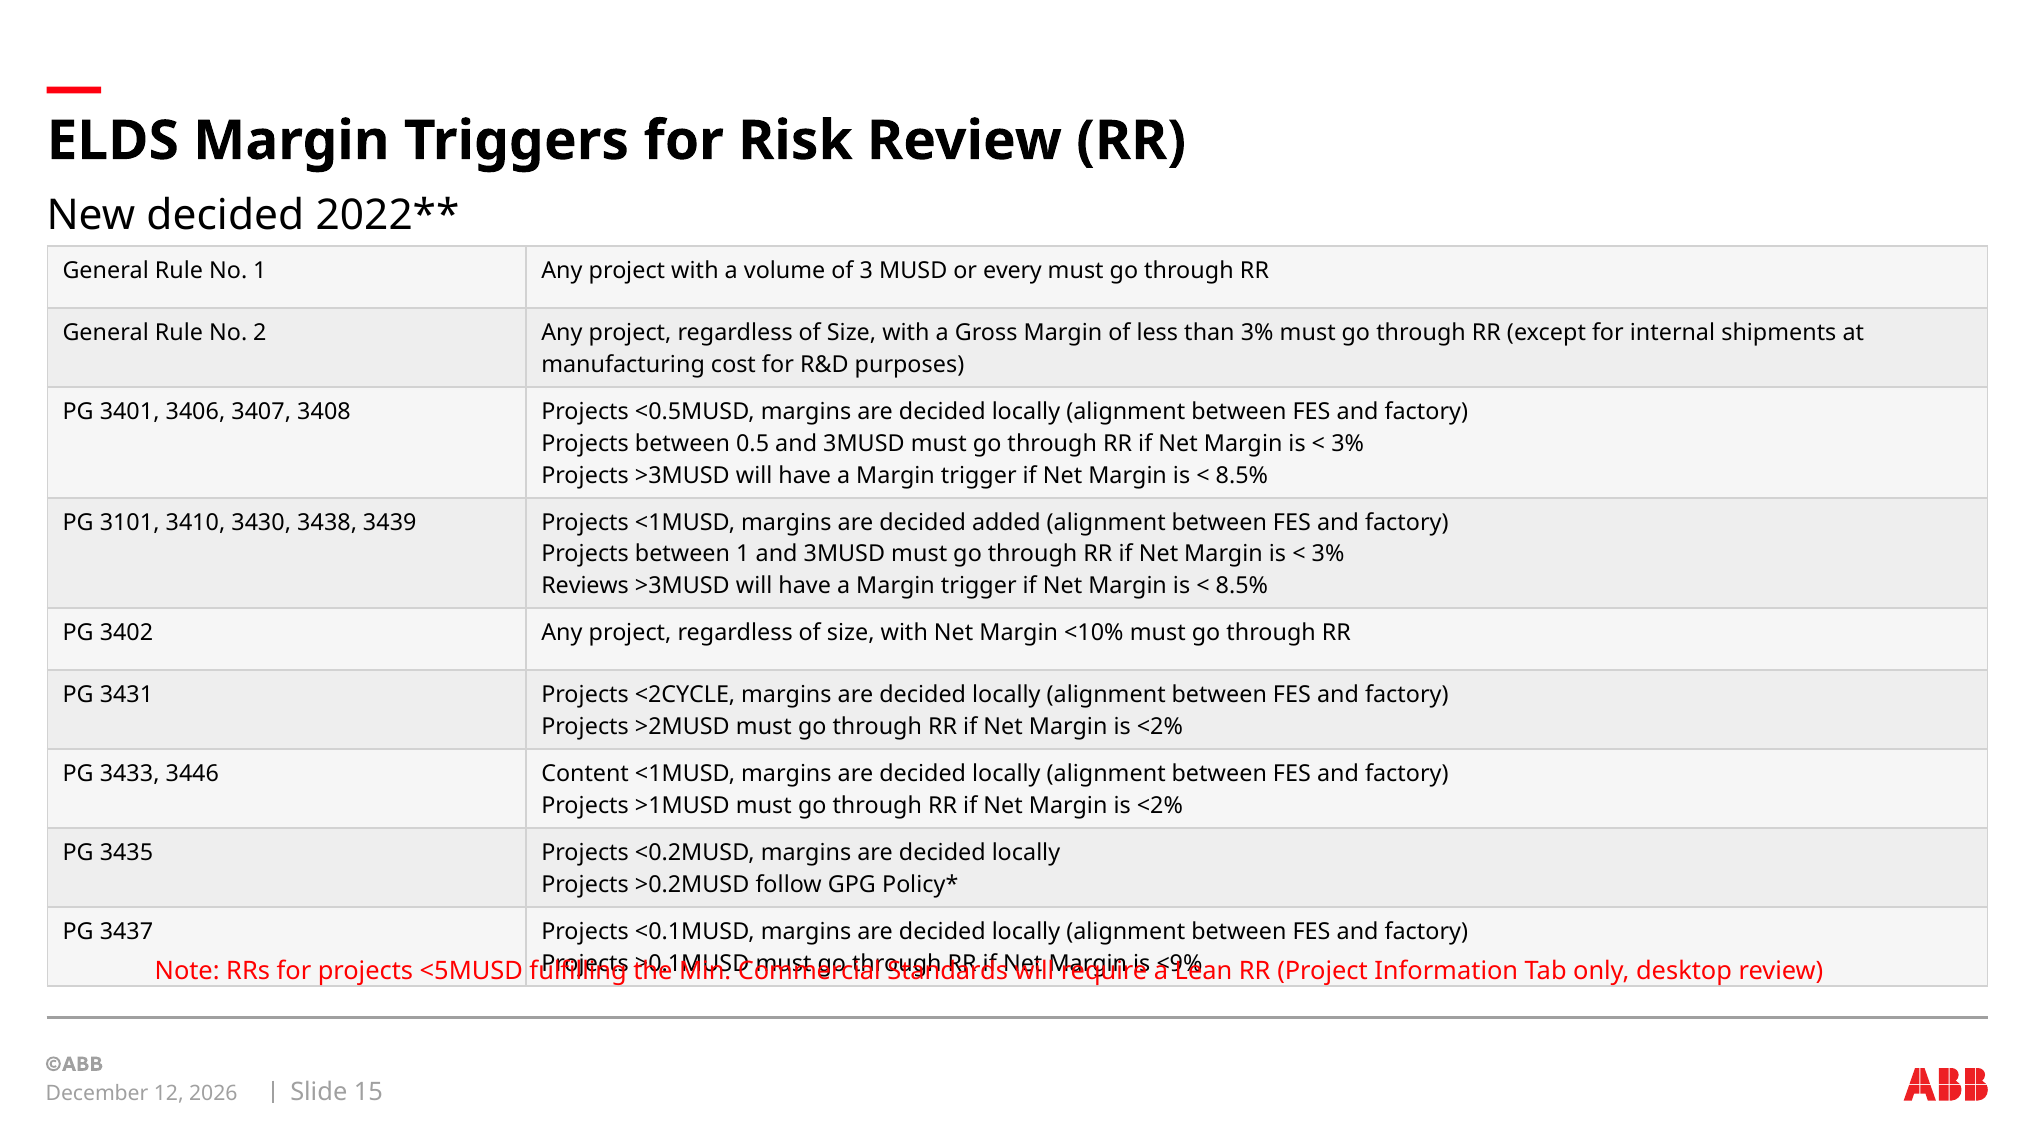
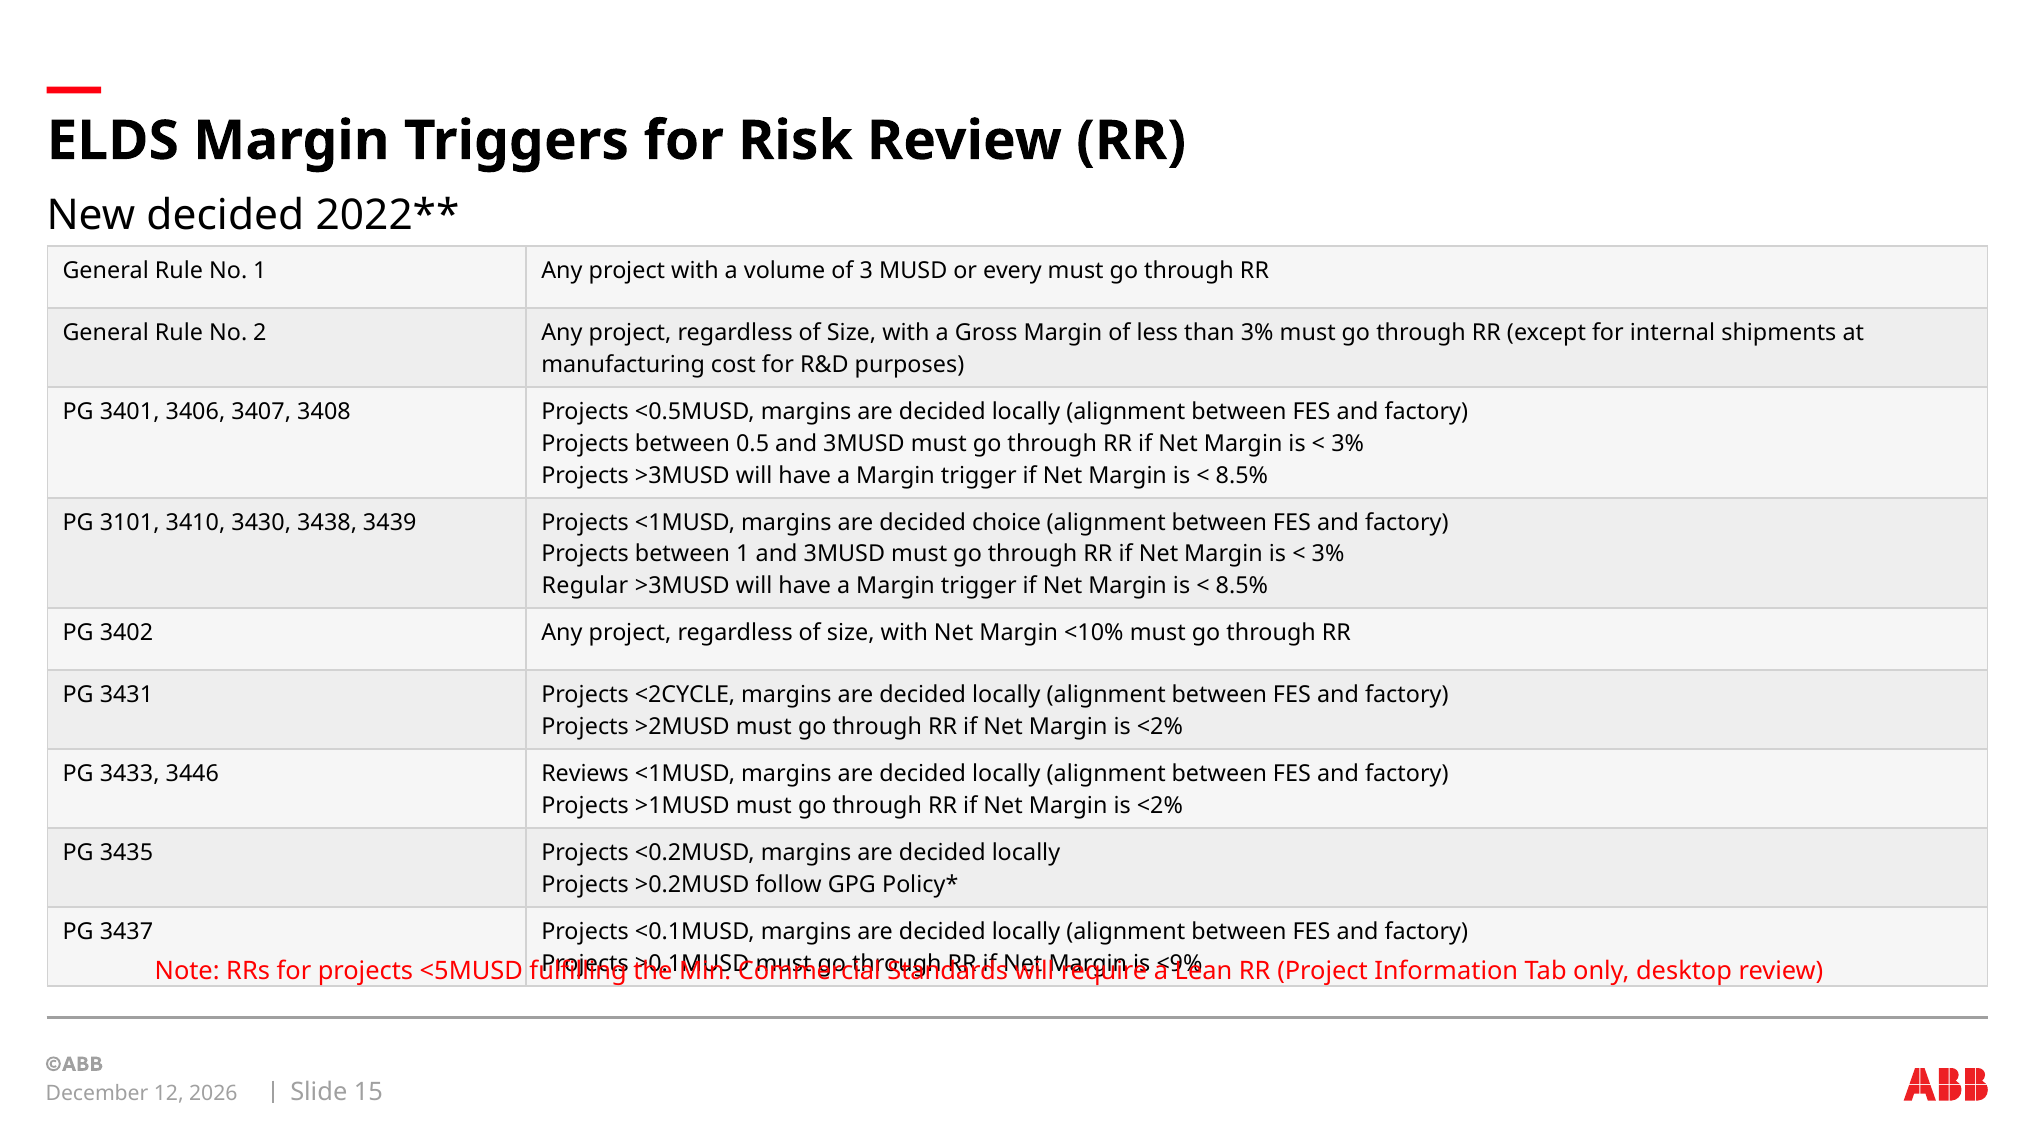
added: added -> choice
Reviews: Reviews -> Regular
Content: Content -> Reviews
